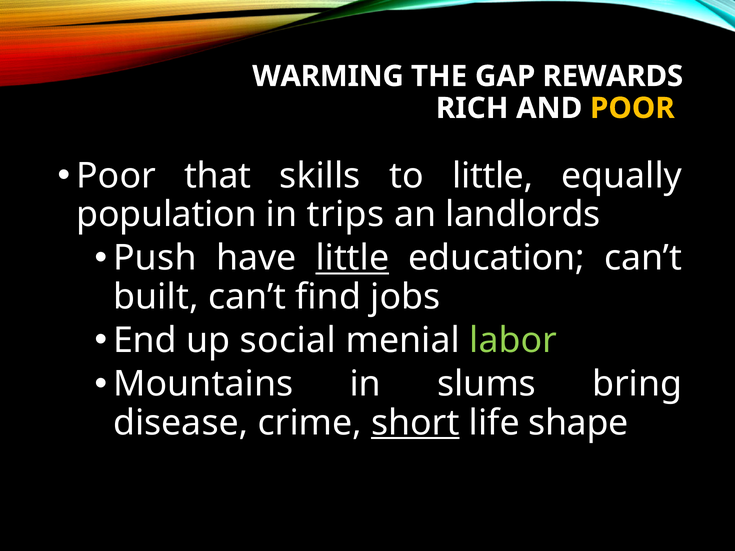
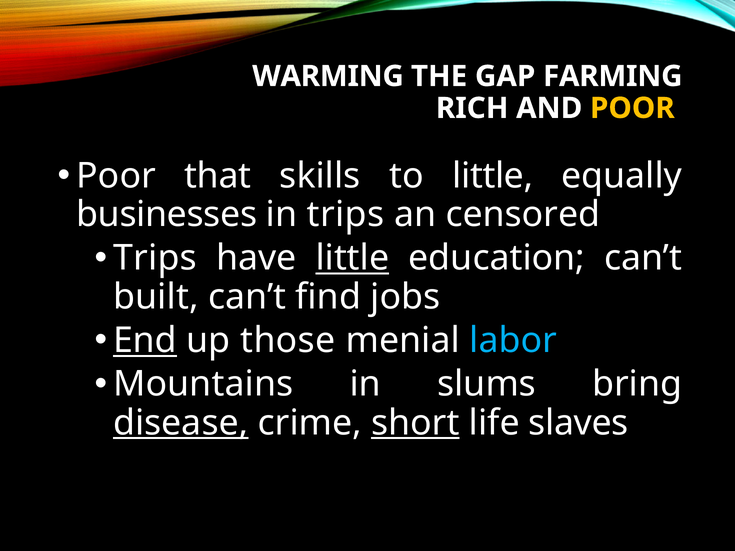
REWARDS: REWARDS -> FARMING
population: population -> businesses
landlords: landlords -> censored
Push at (155, 258): Push -> Trips
End underline: none -> present
social: social -> those
labor colour: light green -> light blue
disease underline: none -> present
shape: shape -> slaves
